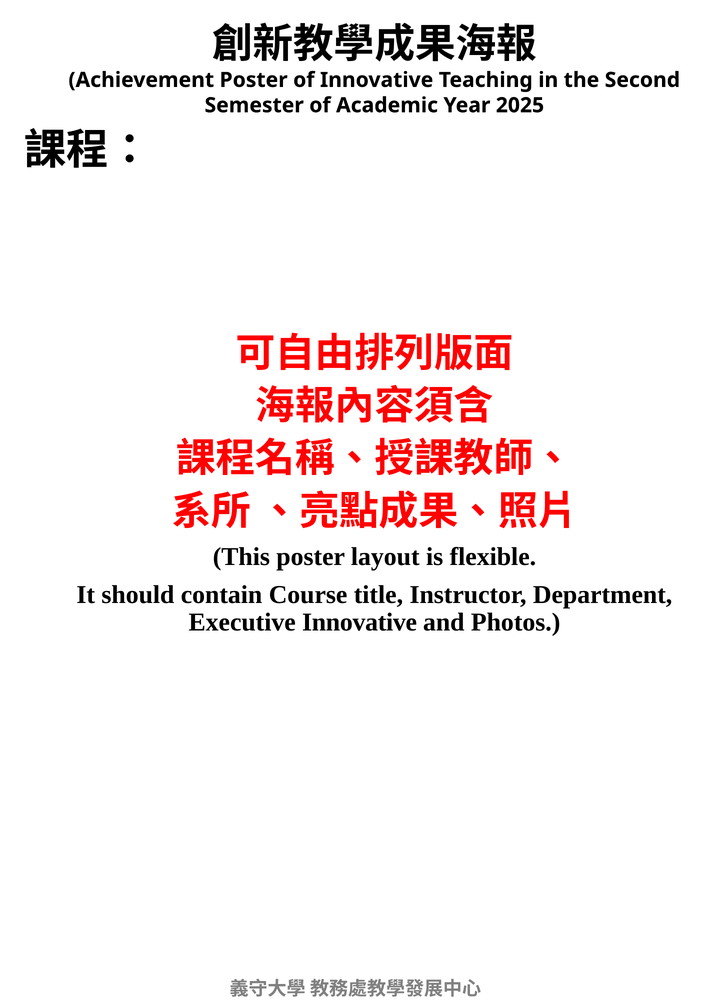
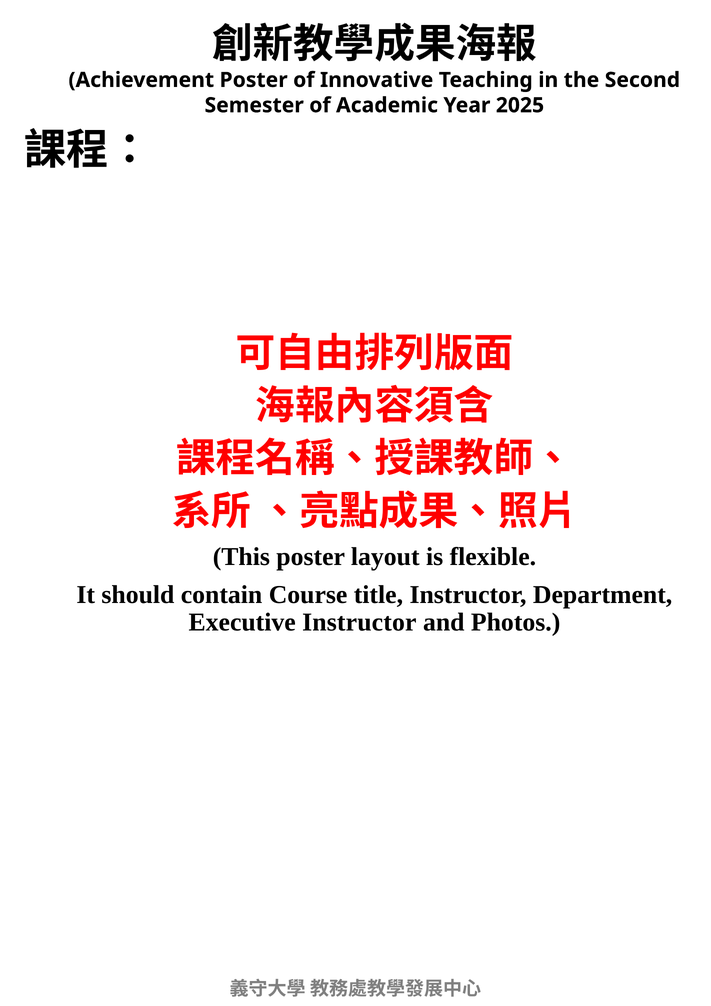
Executive Innovative: Innovative -> Instructor
